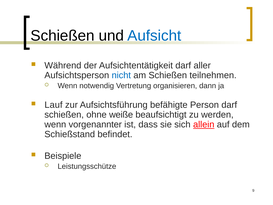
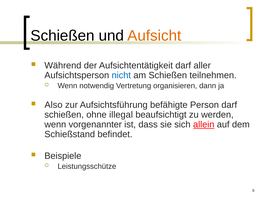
Aufsicht colour: blue -> orange
Lauf: Lauf -> Also
weiße: weiße -> illegal
